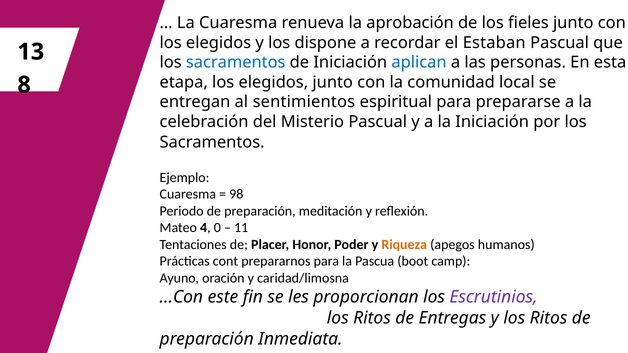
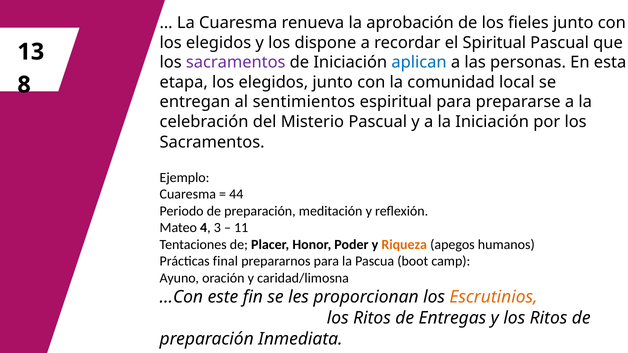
Estaban: Estaban -> Spiritual
sacramentos at (236, 62) colour: blue -> purple
98: 98 -> 44
0: 0 -> 3
cont: cont -> final
Escrutinios colour: purple -> orange
